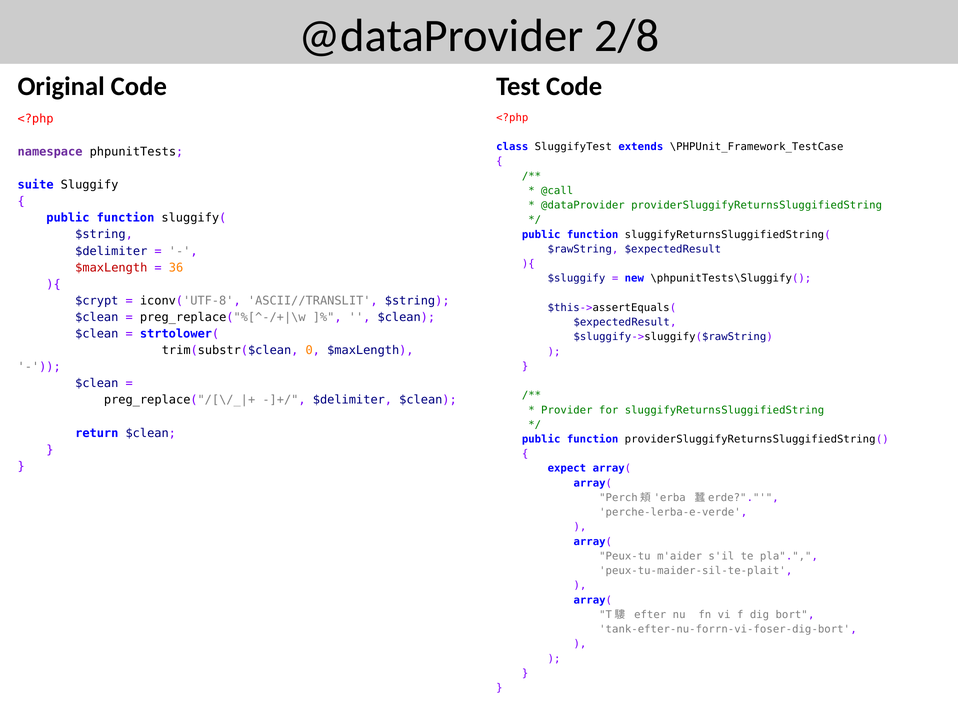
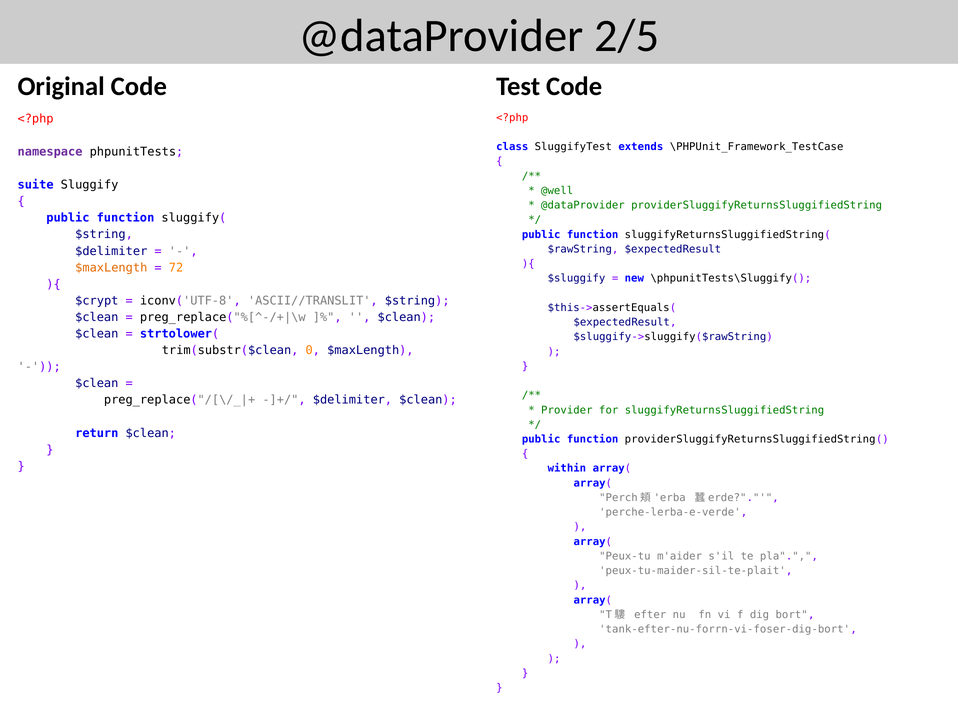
2/8: 2/8 -> 2/5
@call: @call -> @well
$maxLength at (111, 268) colour: red -> orange
36: 36 -> 72
expect: expect -> within
